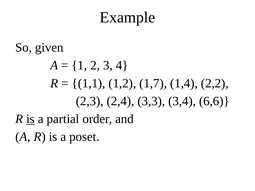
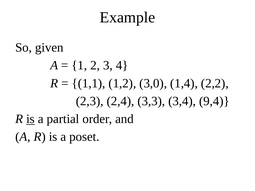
1,7: 1,7 -> 3,0
6,6: 6,6 -> 9,4
